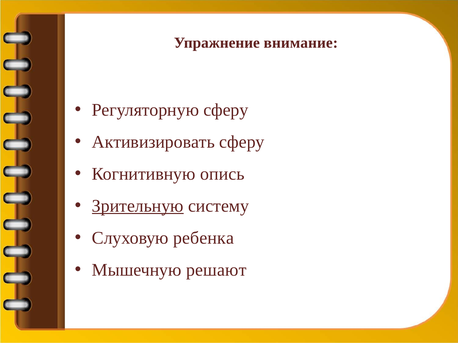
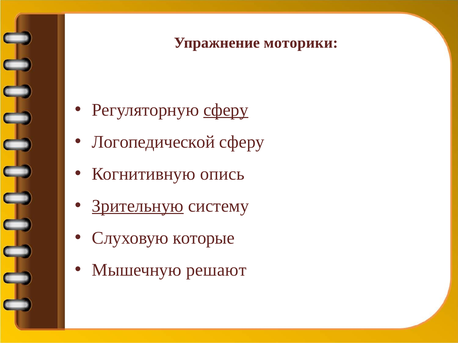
внимание: внимание -> моторики
сферу at (226, 110) underline: none -> present
Активизировать: Активизировать -> Логопедической
ребенка: ребенка -> которые
